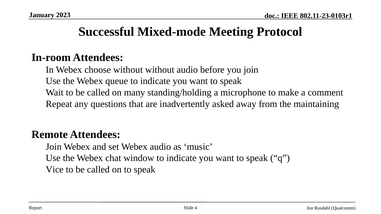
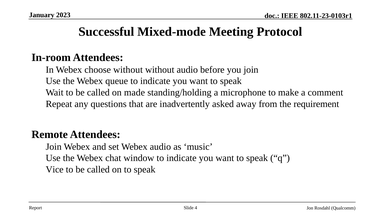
many: many -> made
maintaining: maintaining -> requirement
